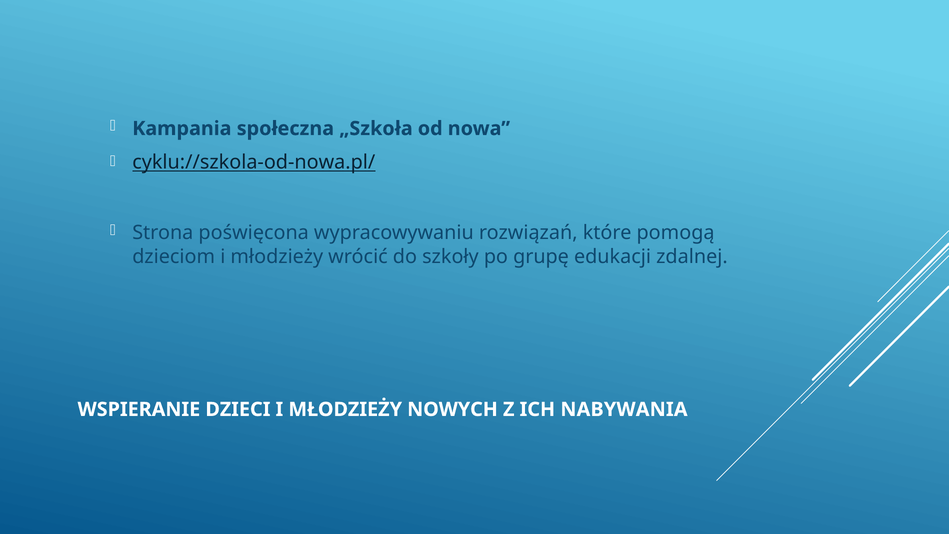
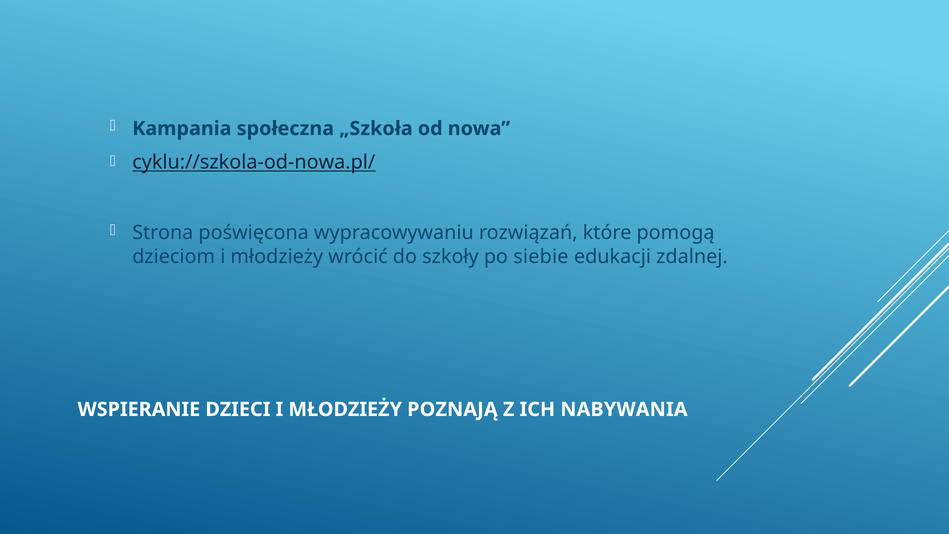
grupę: grupę -> siebie
NOWYCH: NOWYCH -> POZNAJĄ
